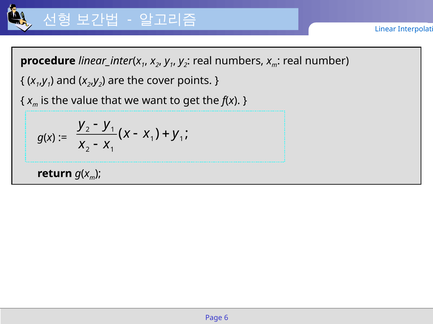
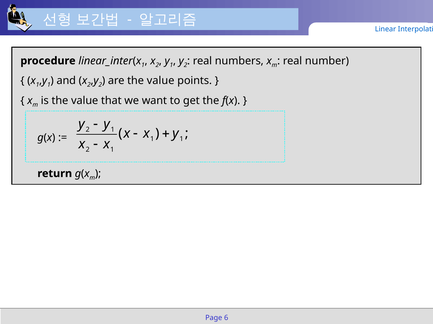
are the cover: cover -> value
